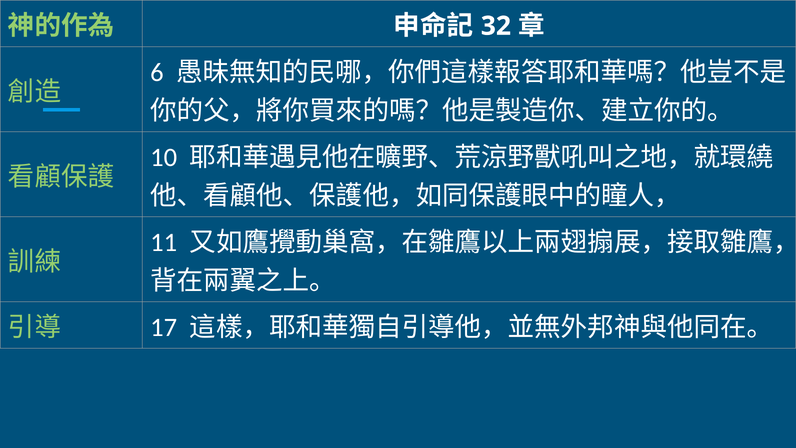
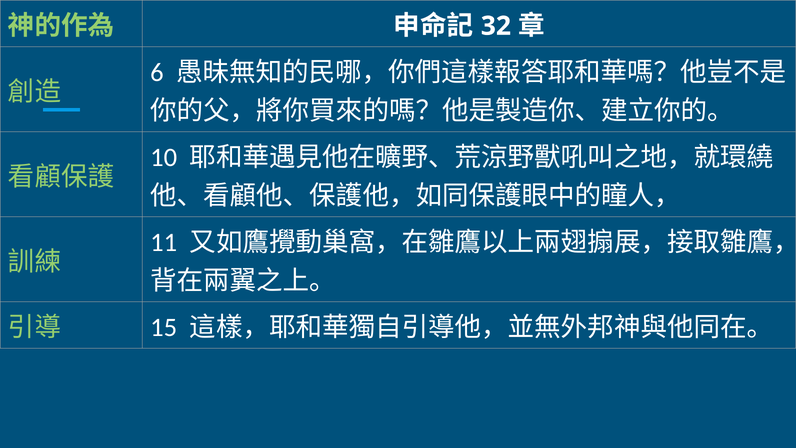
17: 17 -> 15
